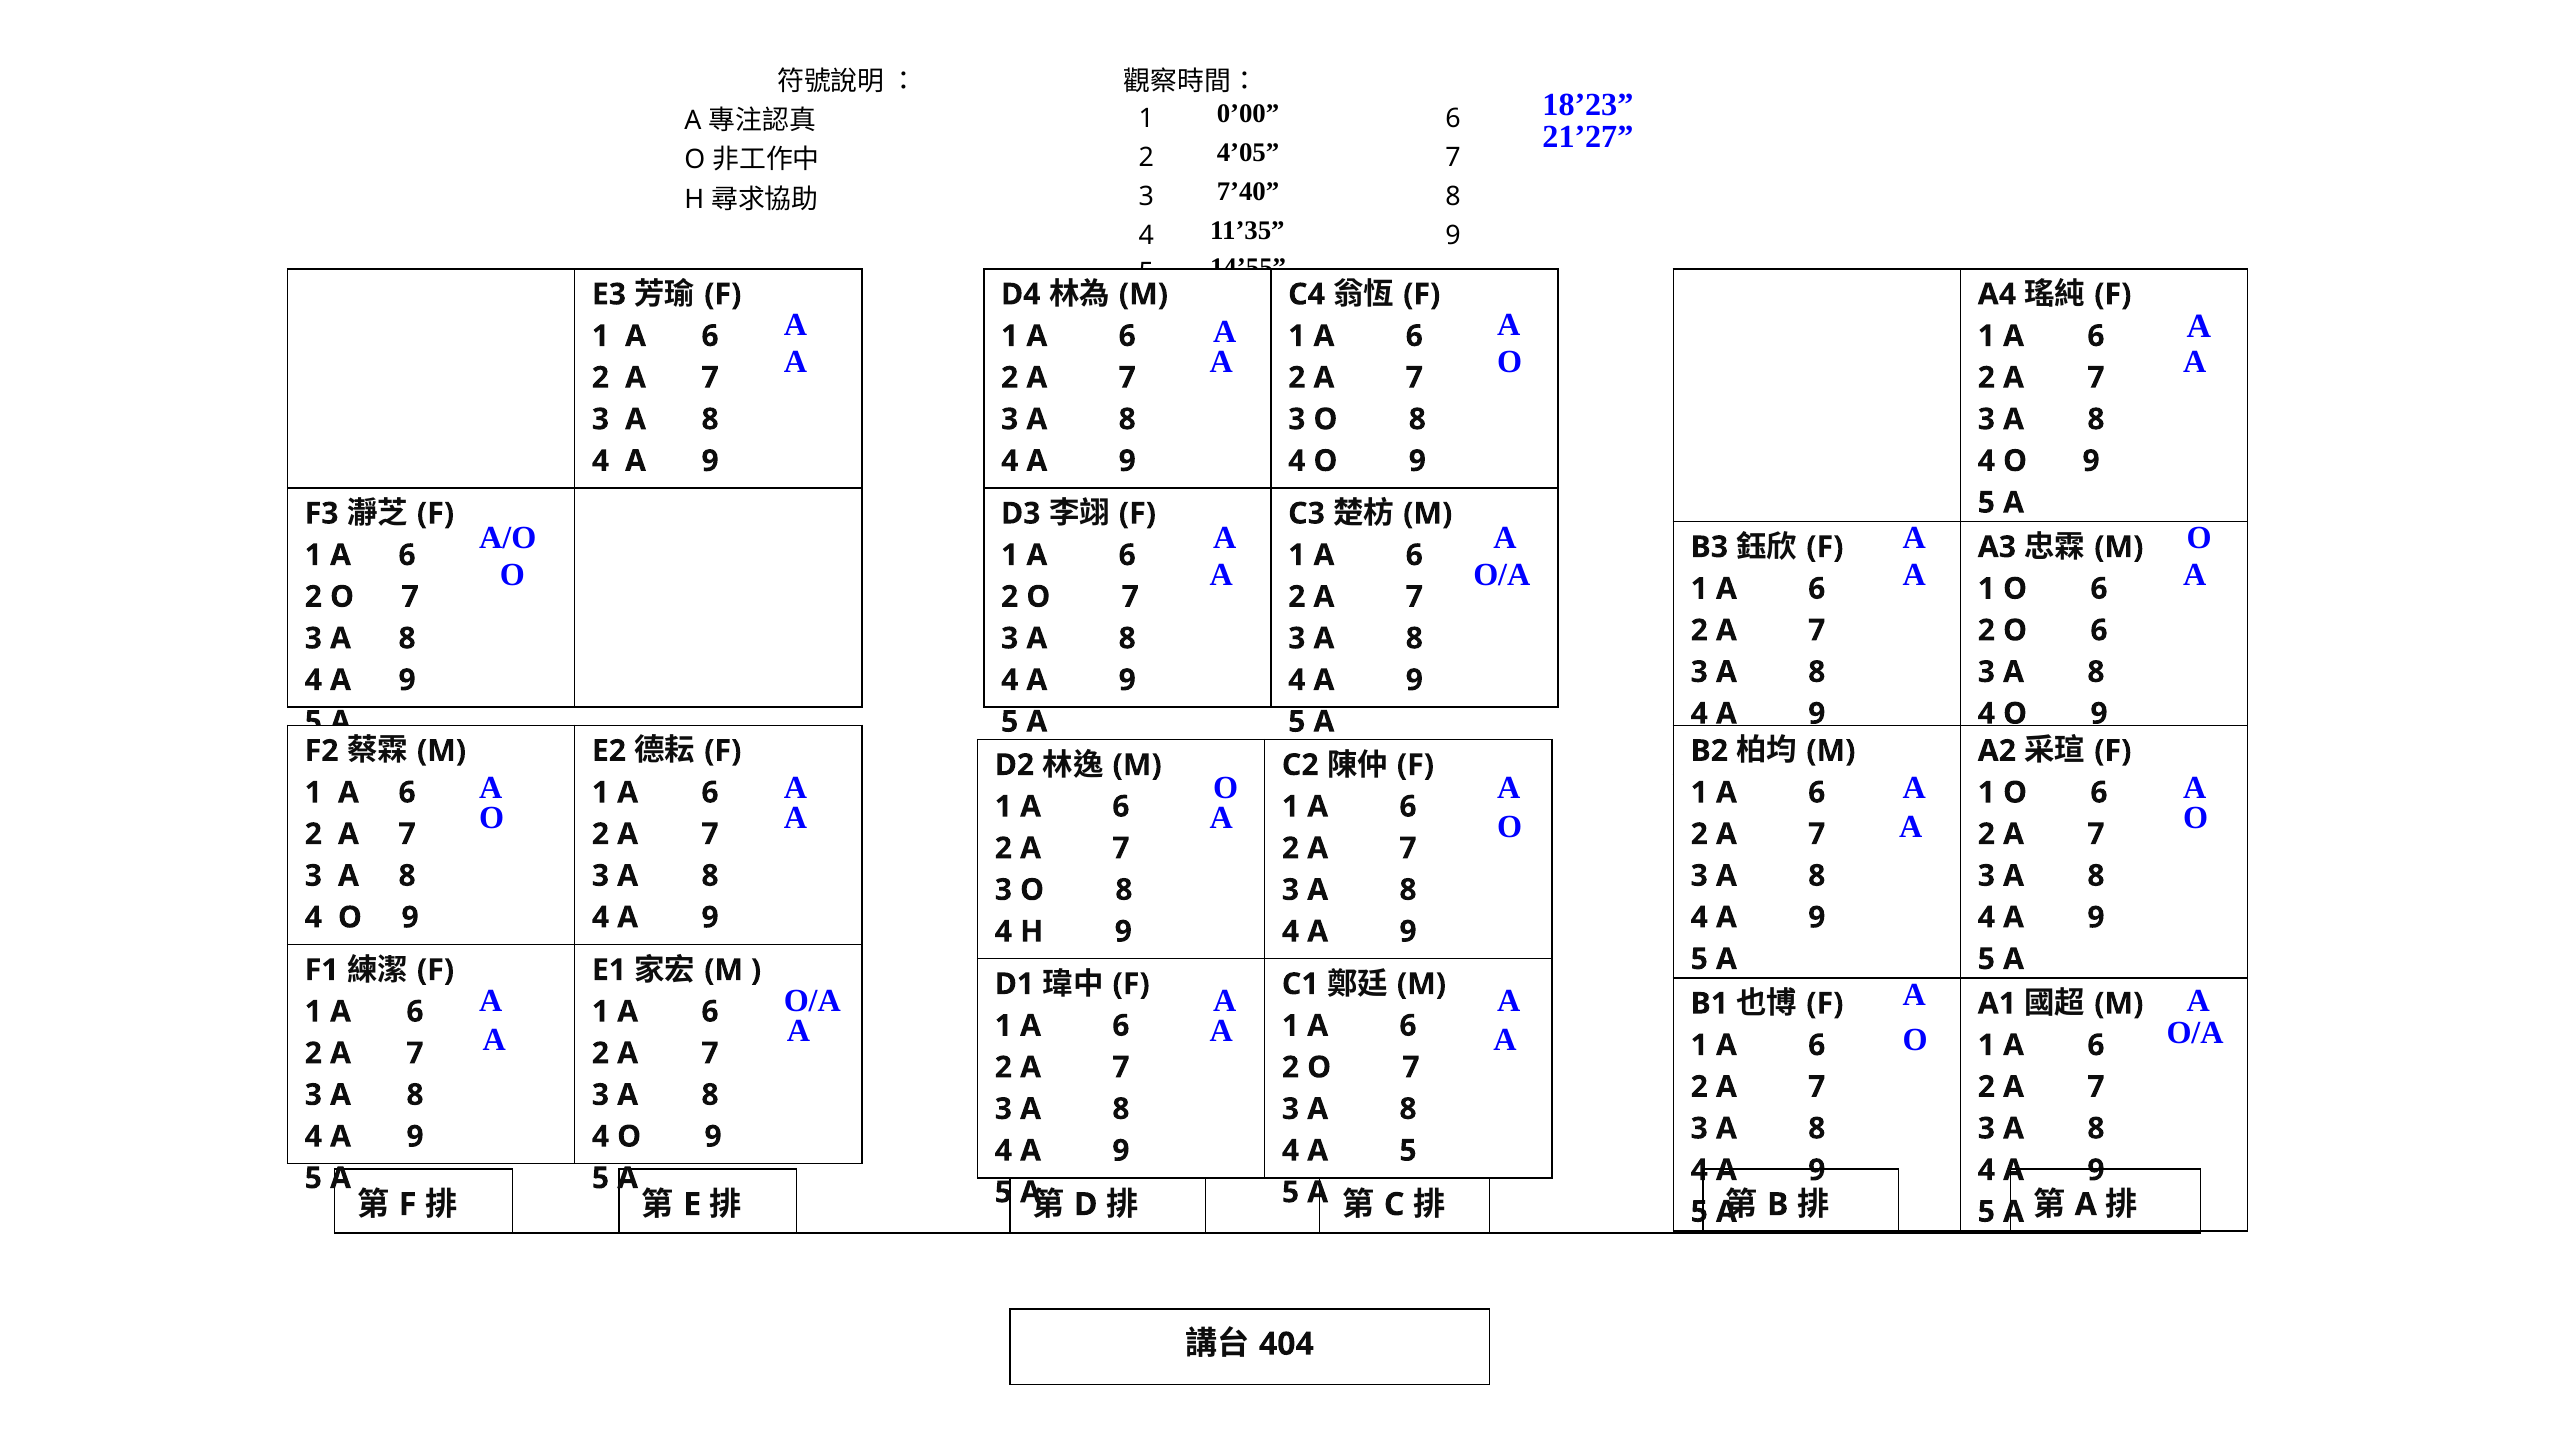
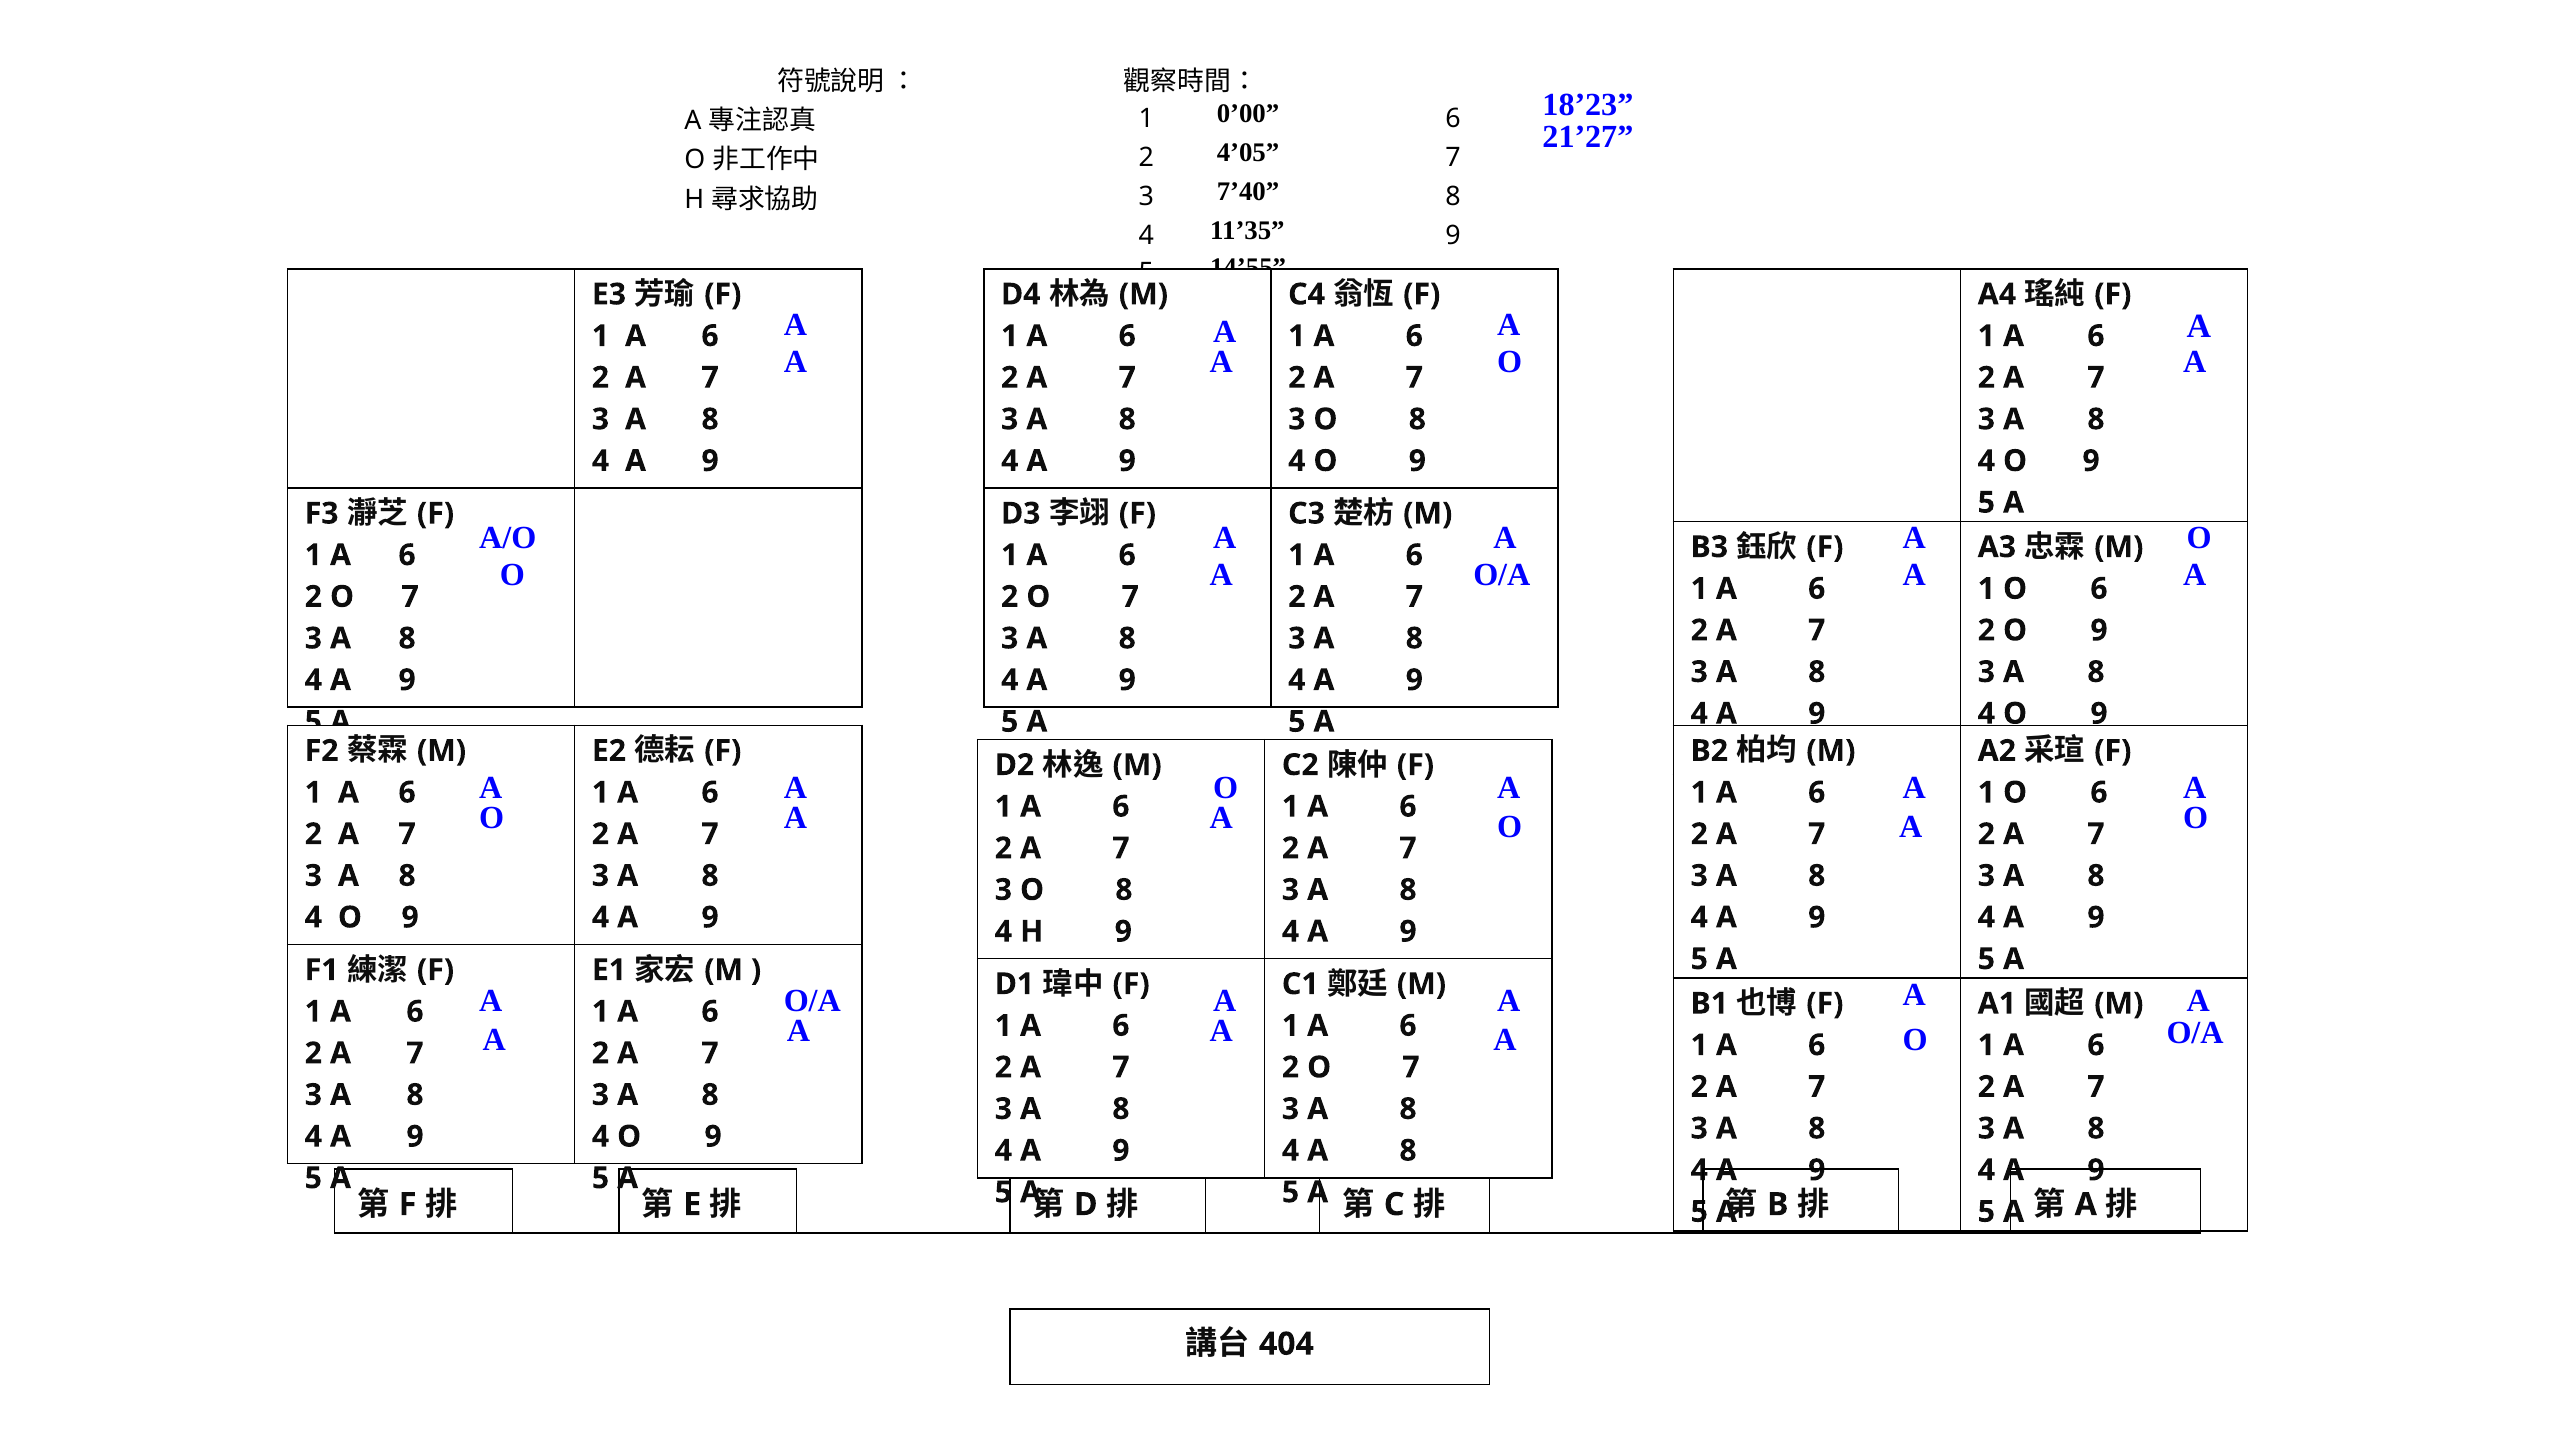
2 O 6: 6 -> 9
4 A 5: 5 -> 8
